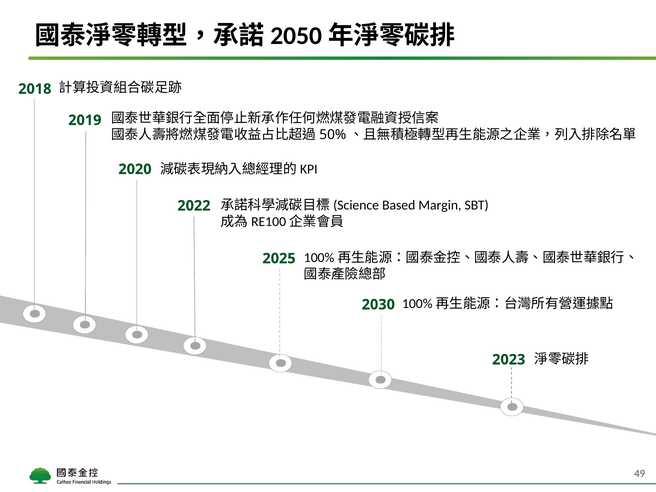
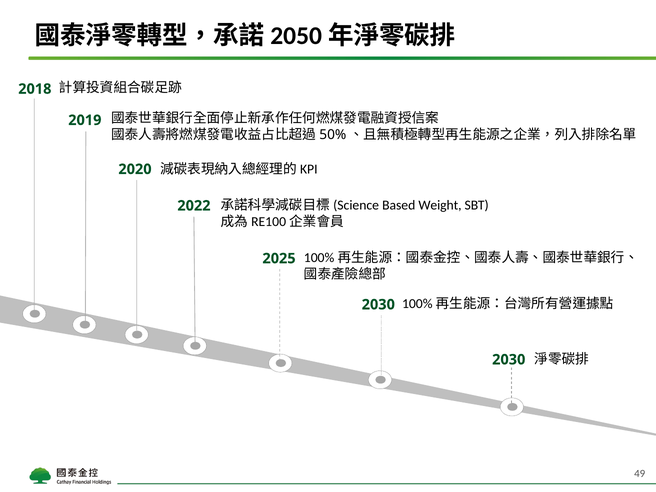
Margin: Margin -> Weight
2023 at (509, 360): 2023 -> 2030
